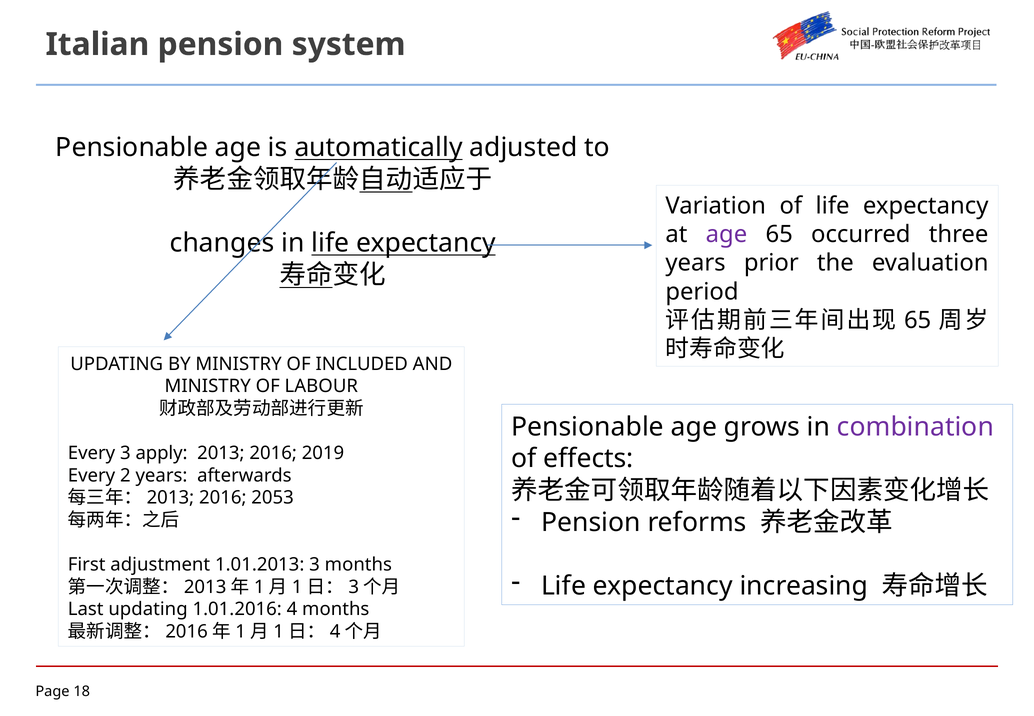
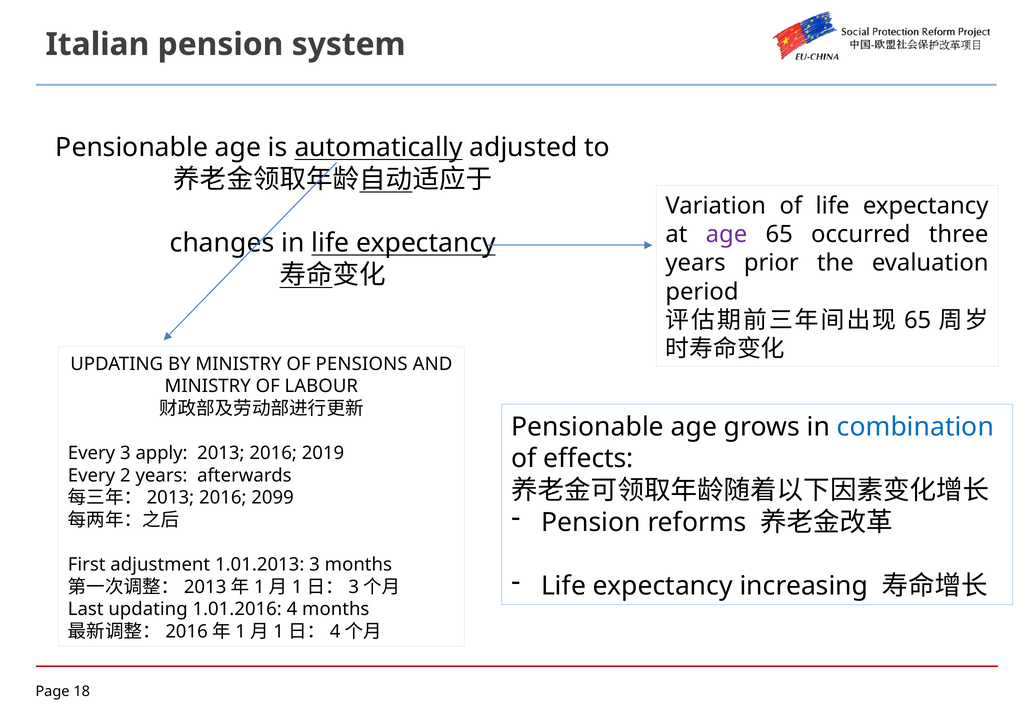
INCLUDED: INCLUDED -> PENSIONS
combination colour: purple -> blue
2053: 2053 -> 2099
